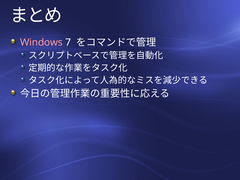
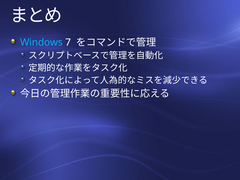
Windows colour: pink -> light blue
